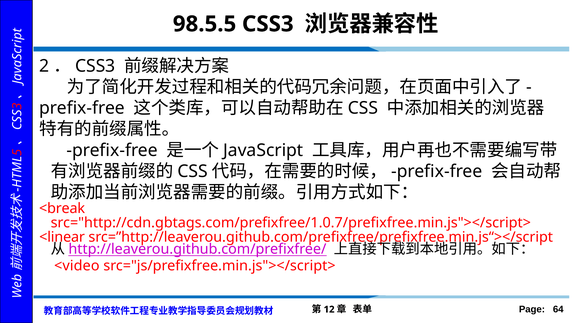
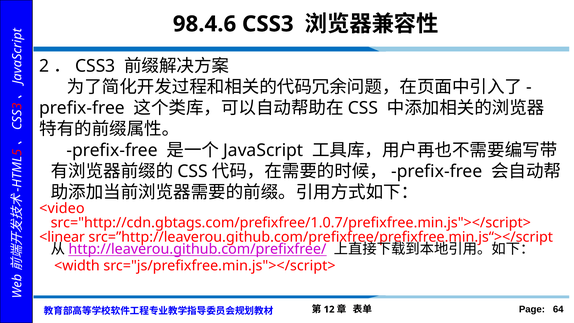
98.5.5: 98.5.5 -> 98.4.6
<break: <break -> <video
<video: <video -> <width
